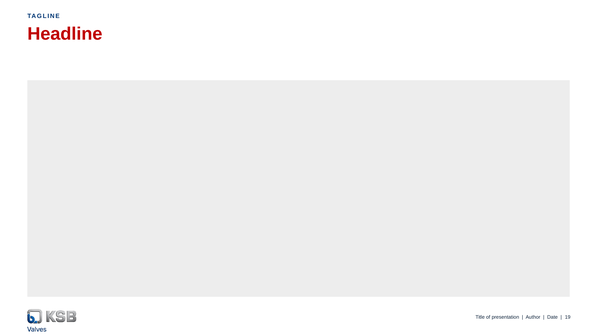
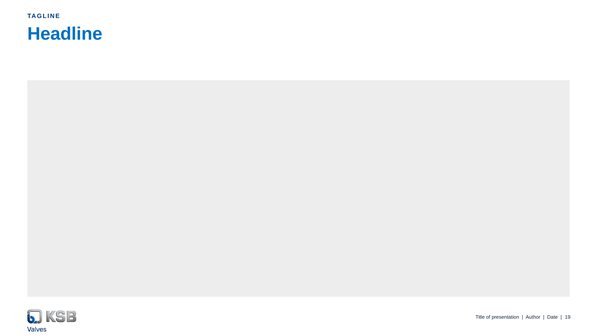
Headline colour: red -> blue
